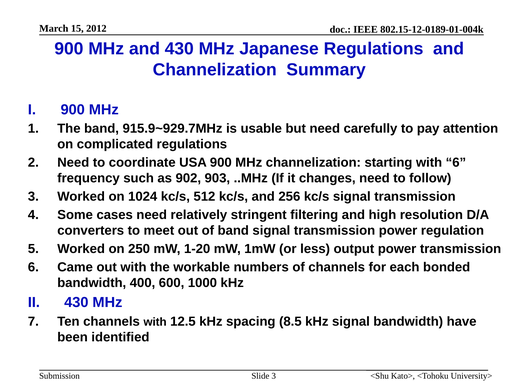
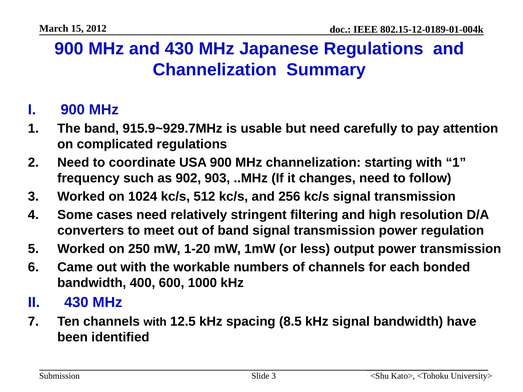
with 6: 6 -> 1
